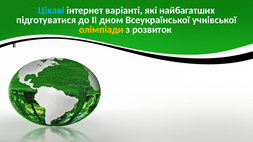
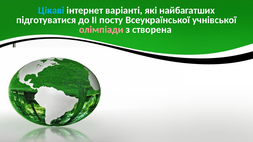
дном: дном -> посту
олімпіади colour: yellow -> pink
розвиток: розвиток -> створена
